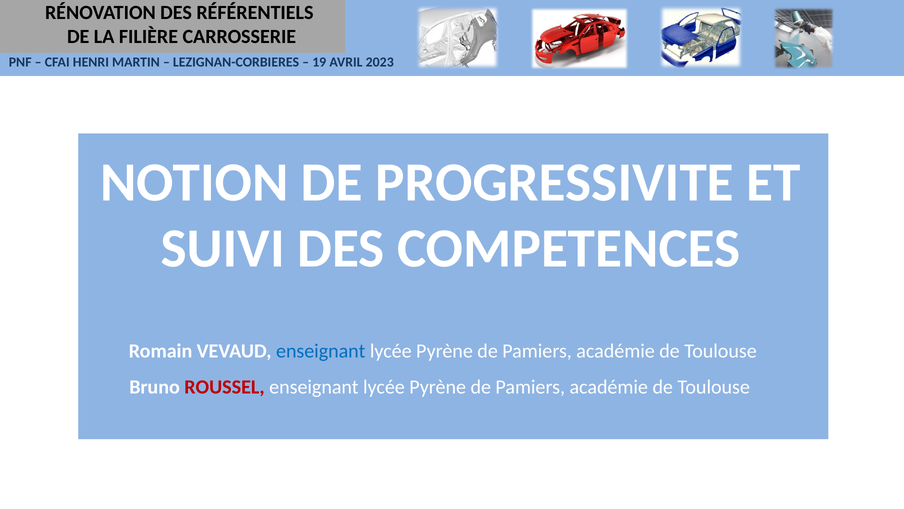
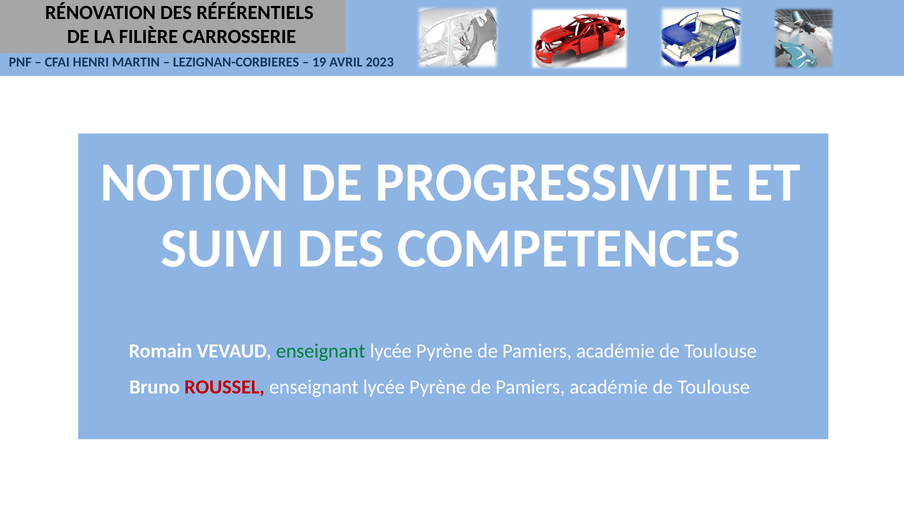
enseignant at (321, 351) colour: blue -> green
